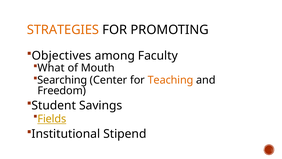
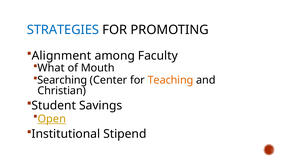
STRATEGIES colour: orange -> blue
Objectives: Objectives -> Alignment
Freedom: Freedom -> Christian
Fields: Fields -> Open
